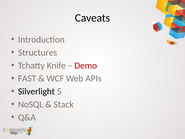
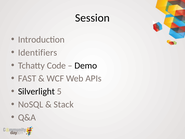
Caveats: Caveats -> Session
Structures: Structures -> Identifiers
Knife: Knife -> Code
Demo colour: red -> black
